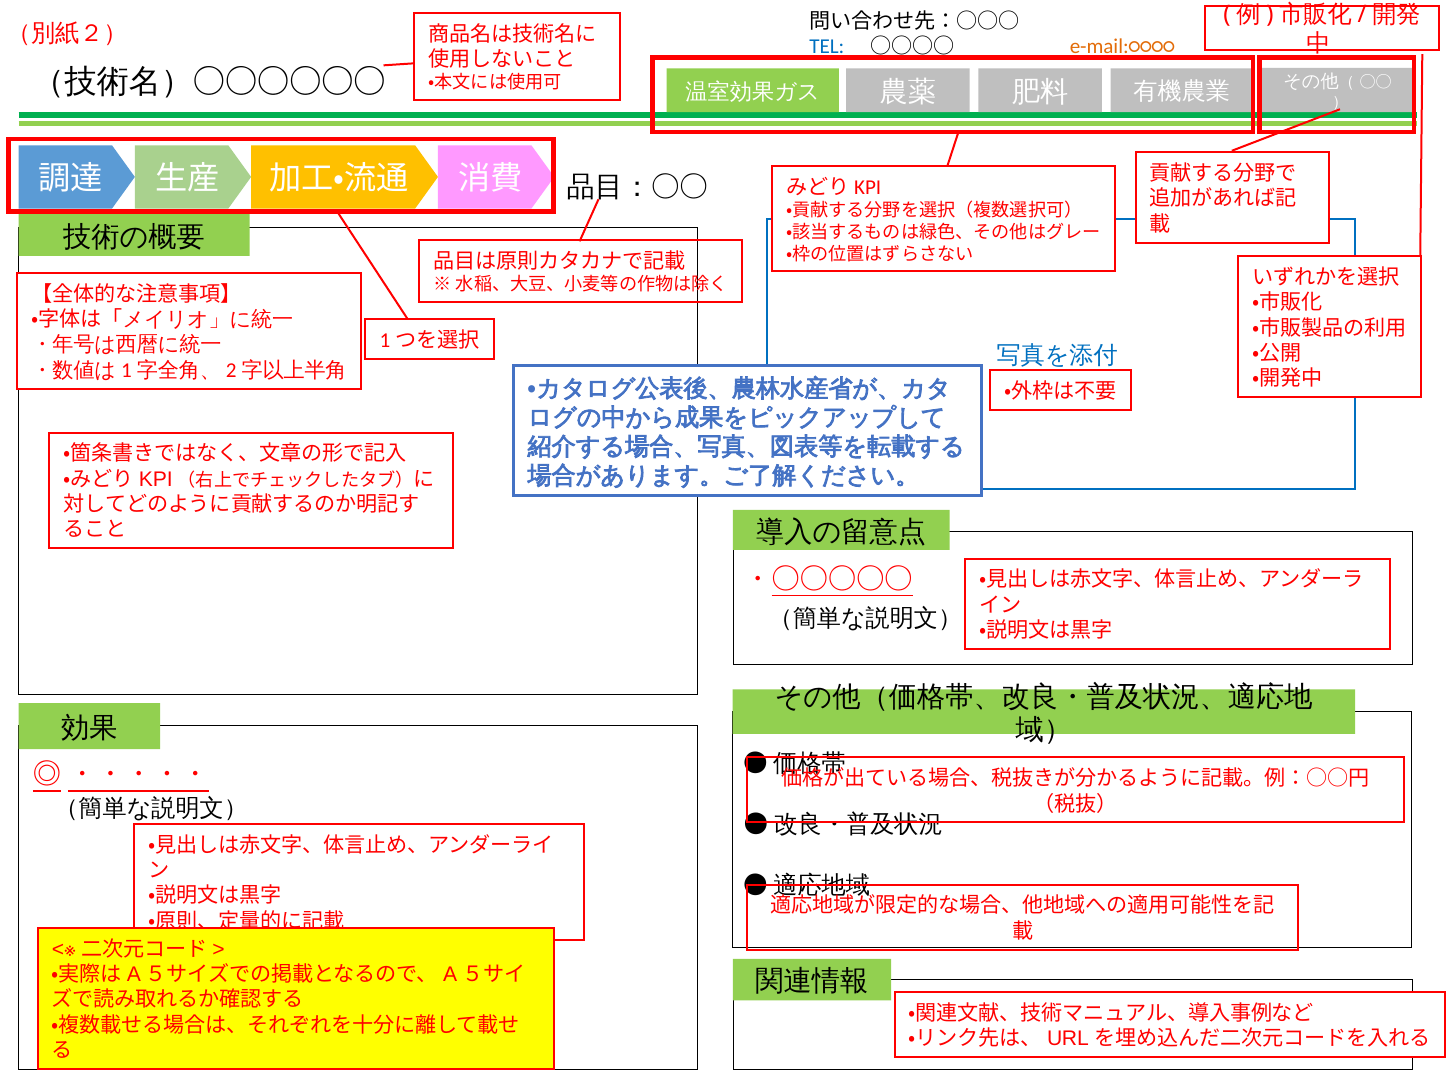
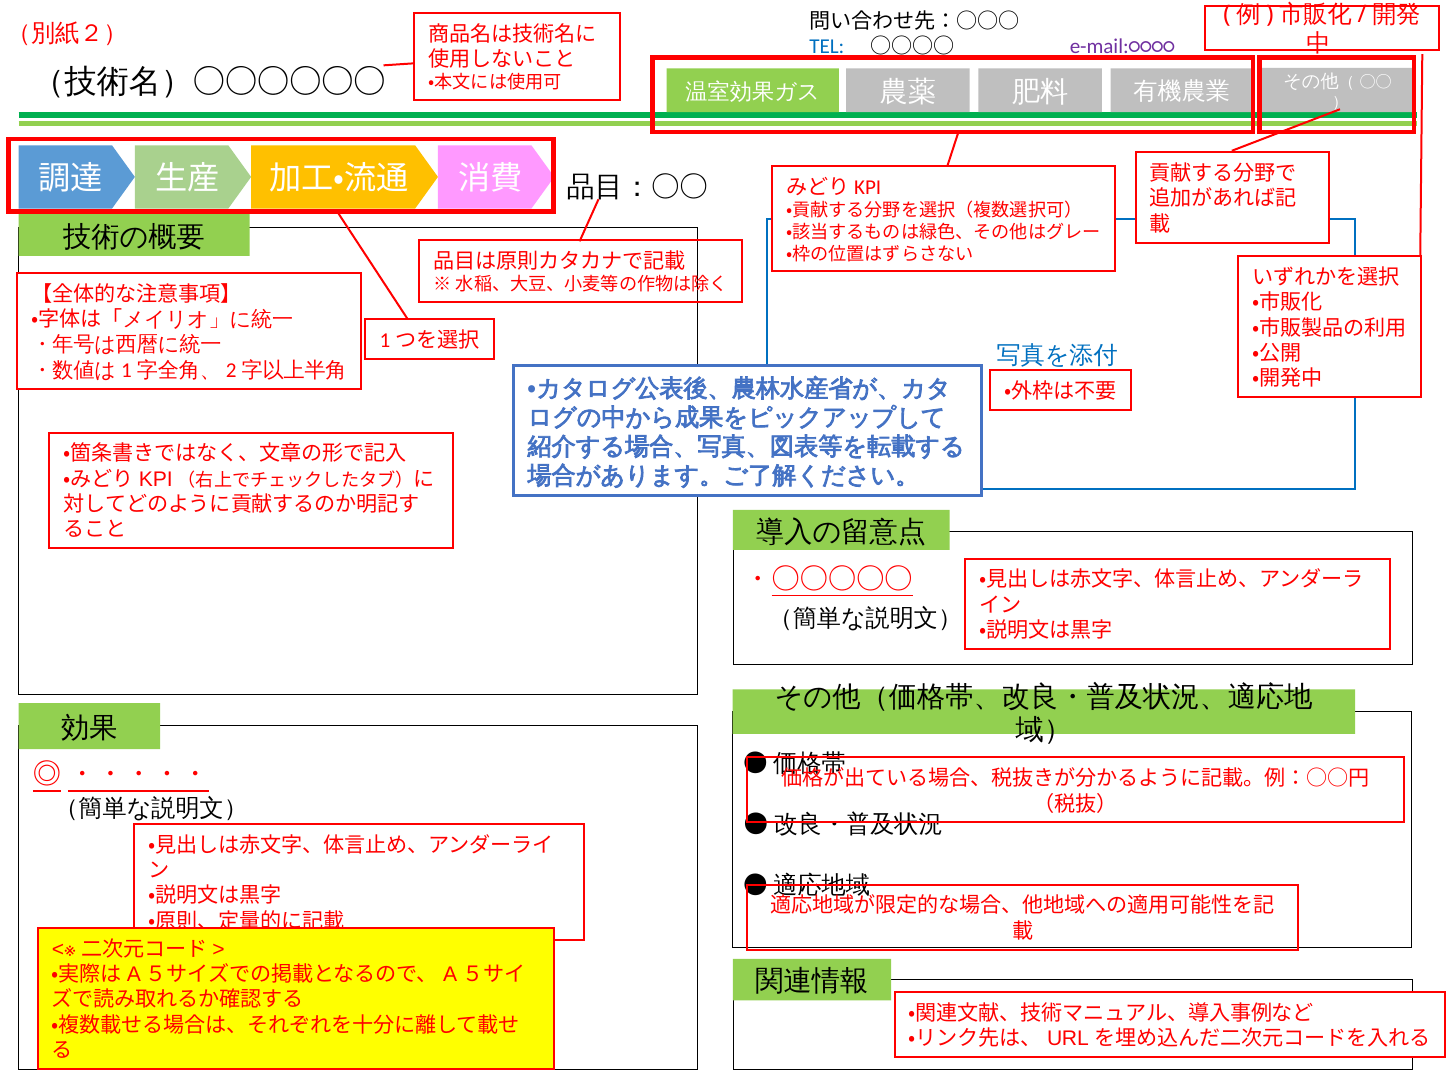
e-mail:○○○○ colour: orange -> purple
